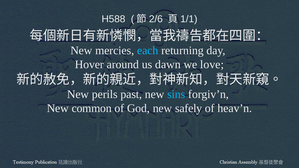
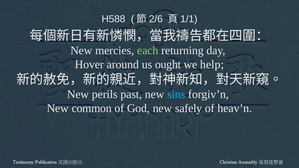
each colour: light blue -> light green
dawn: dawn -> ought
love: love -> help
